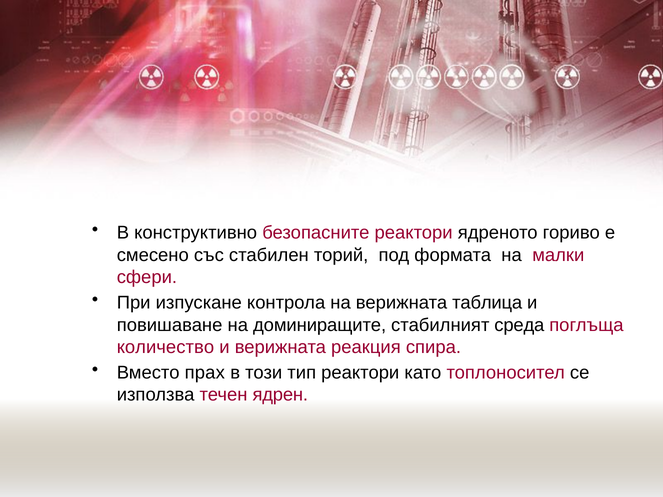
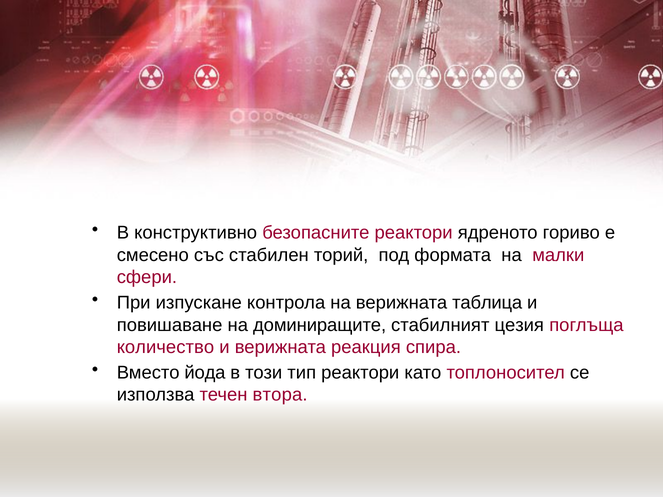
среда: среда -> цезия
прах: прах -> йода
ядрен: ядрен -> втора
